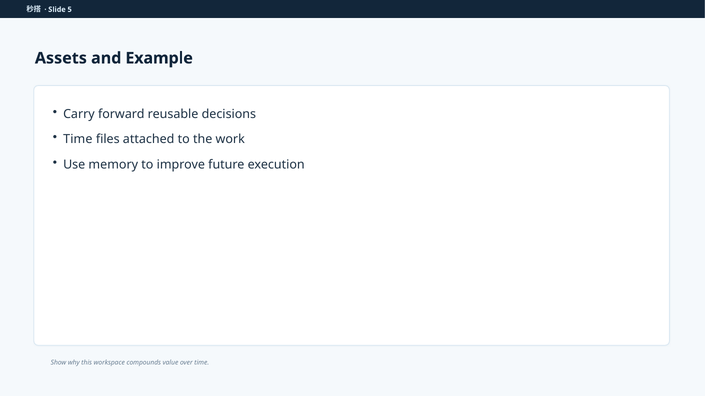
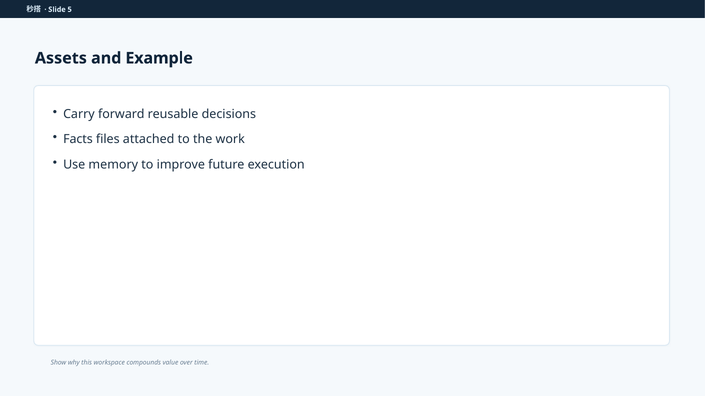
Time at (78, 139): Time -> Facts
